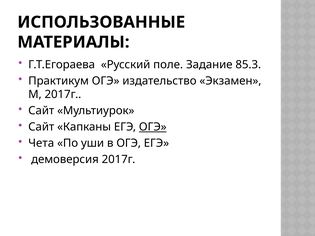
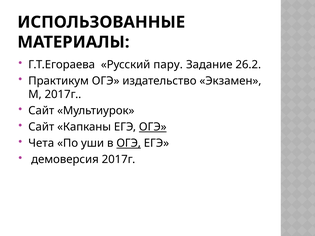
поле: поле -> пару
85.3: 85.3 -> 26.2
ОГЭ at (129, 143) underline: none -> present
